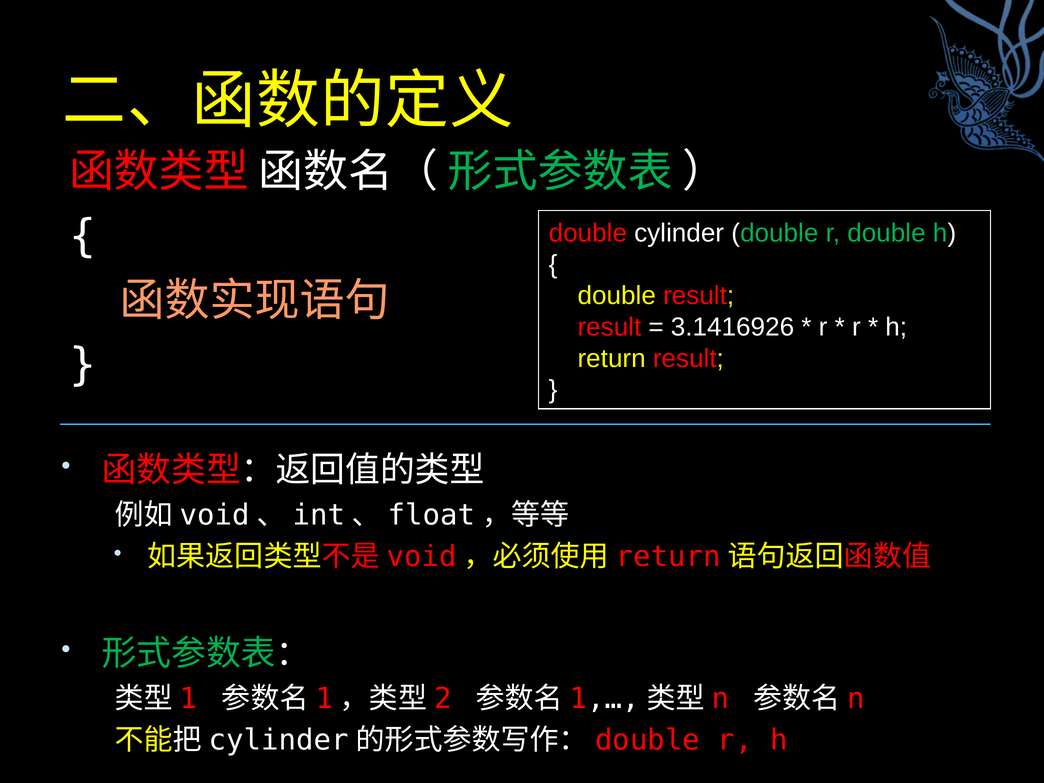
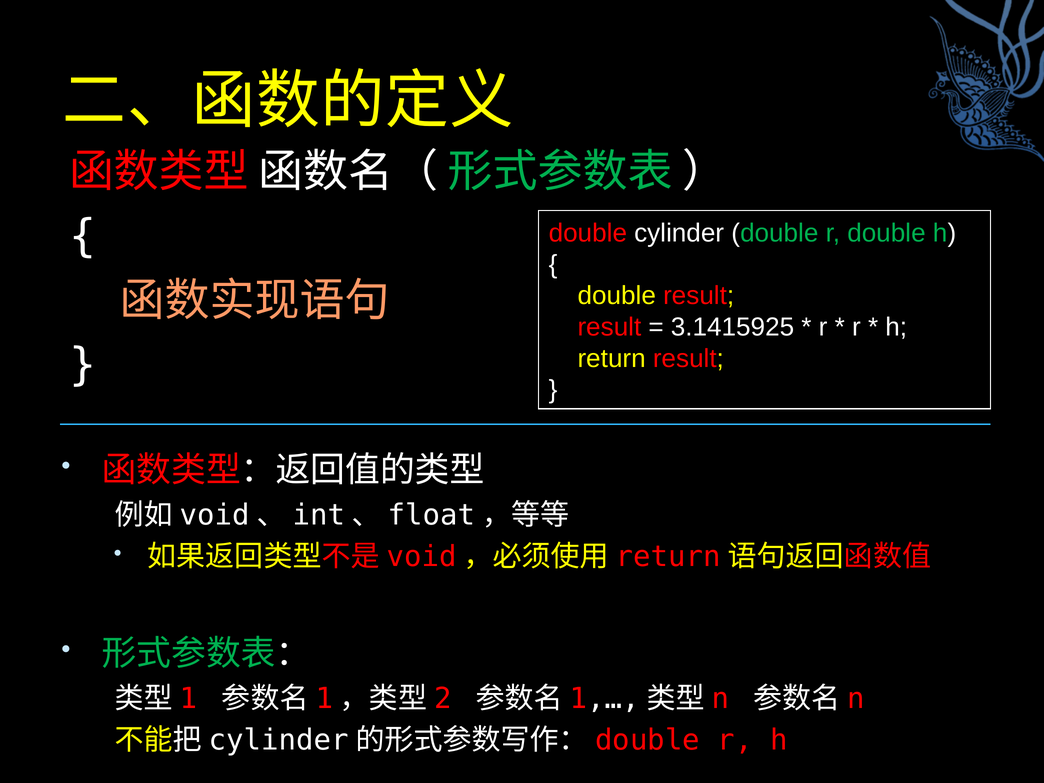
3.1416926: 3.1416926 -> 3.1415925
